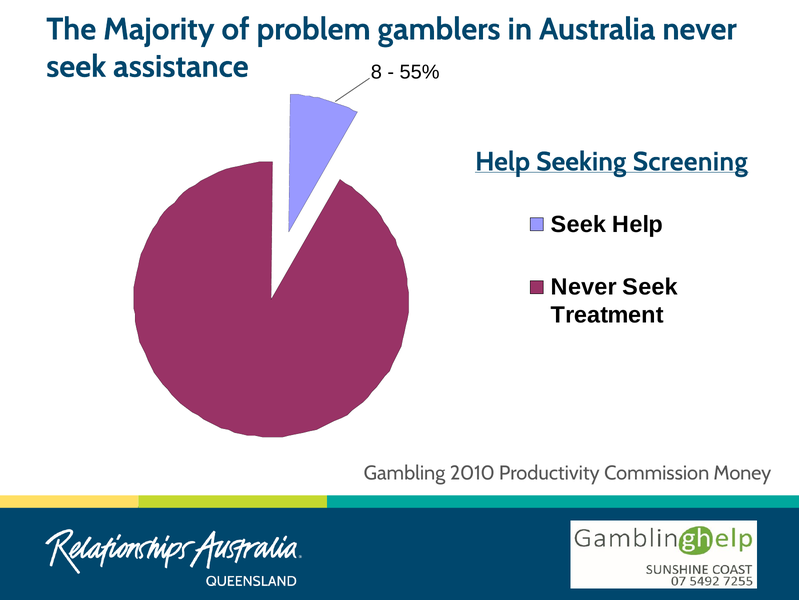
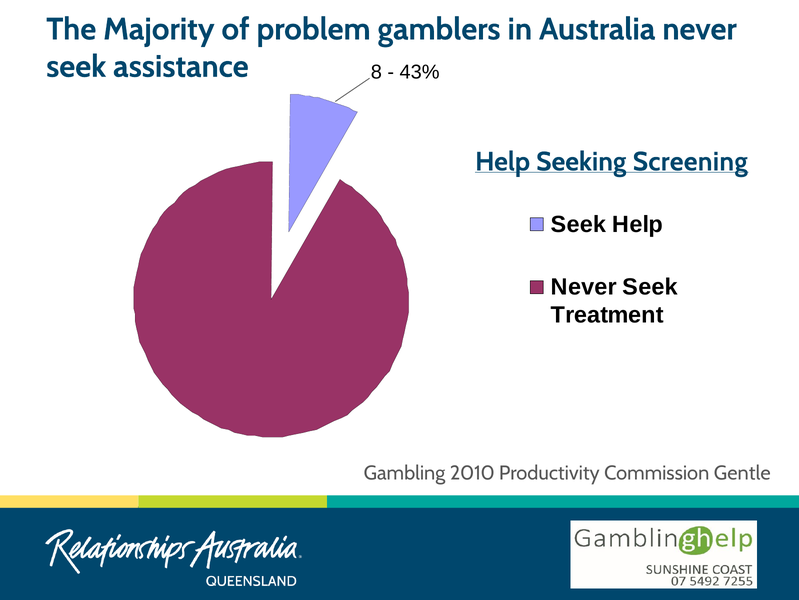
55%: 55% -> 43%
Money: Money -> Gentle
